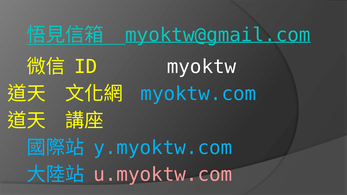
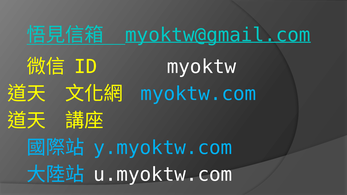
u.myoktw.com colour: pink -> white
